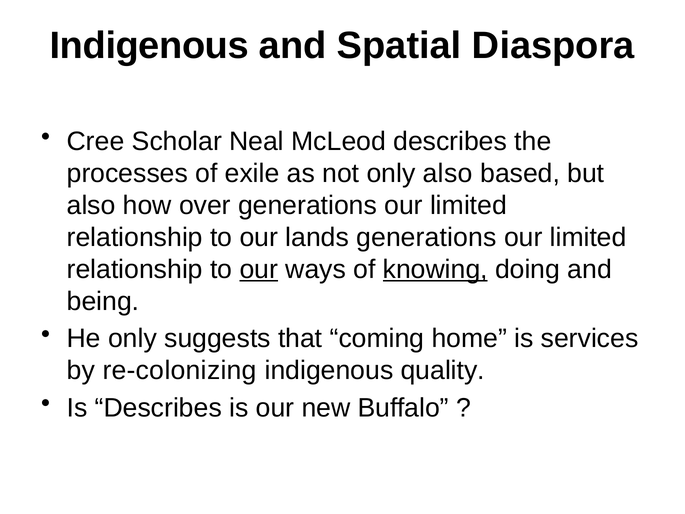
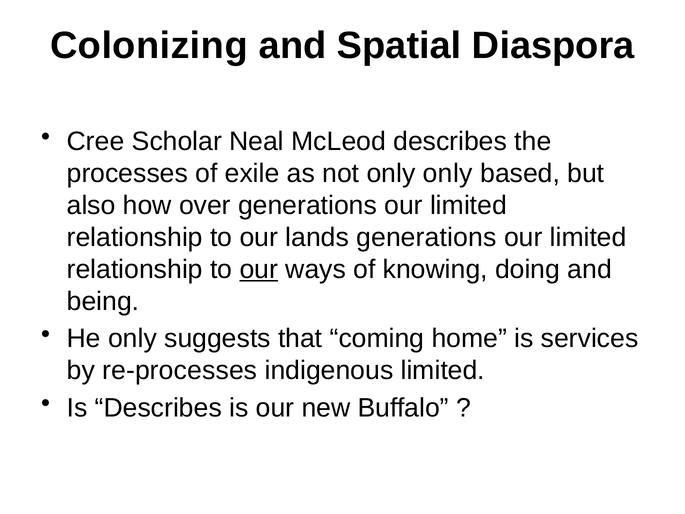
Indigenous at (149, 45): Indigenous -> Colonizing
only also: also -> only
knowing underline: present -> none
re-colonizing: re-colonizing -> re-processes
indigenous quality: quality -> limited
